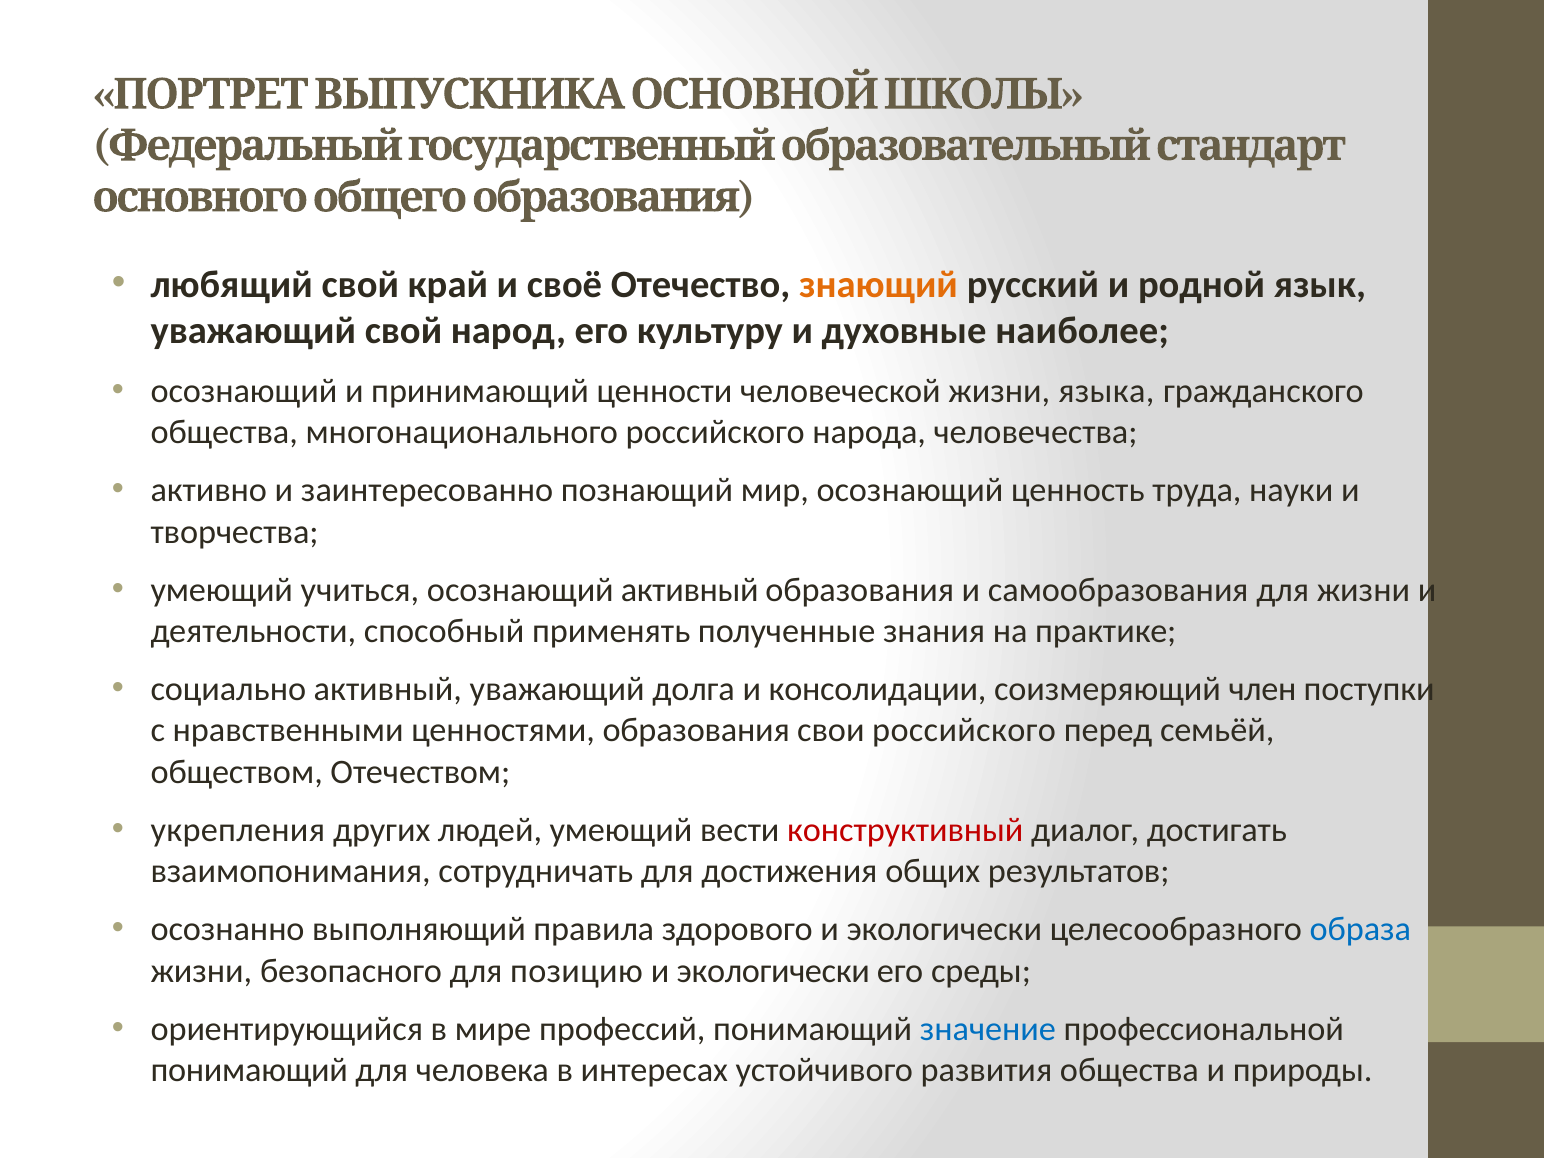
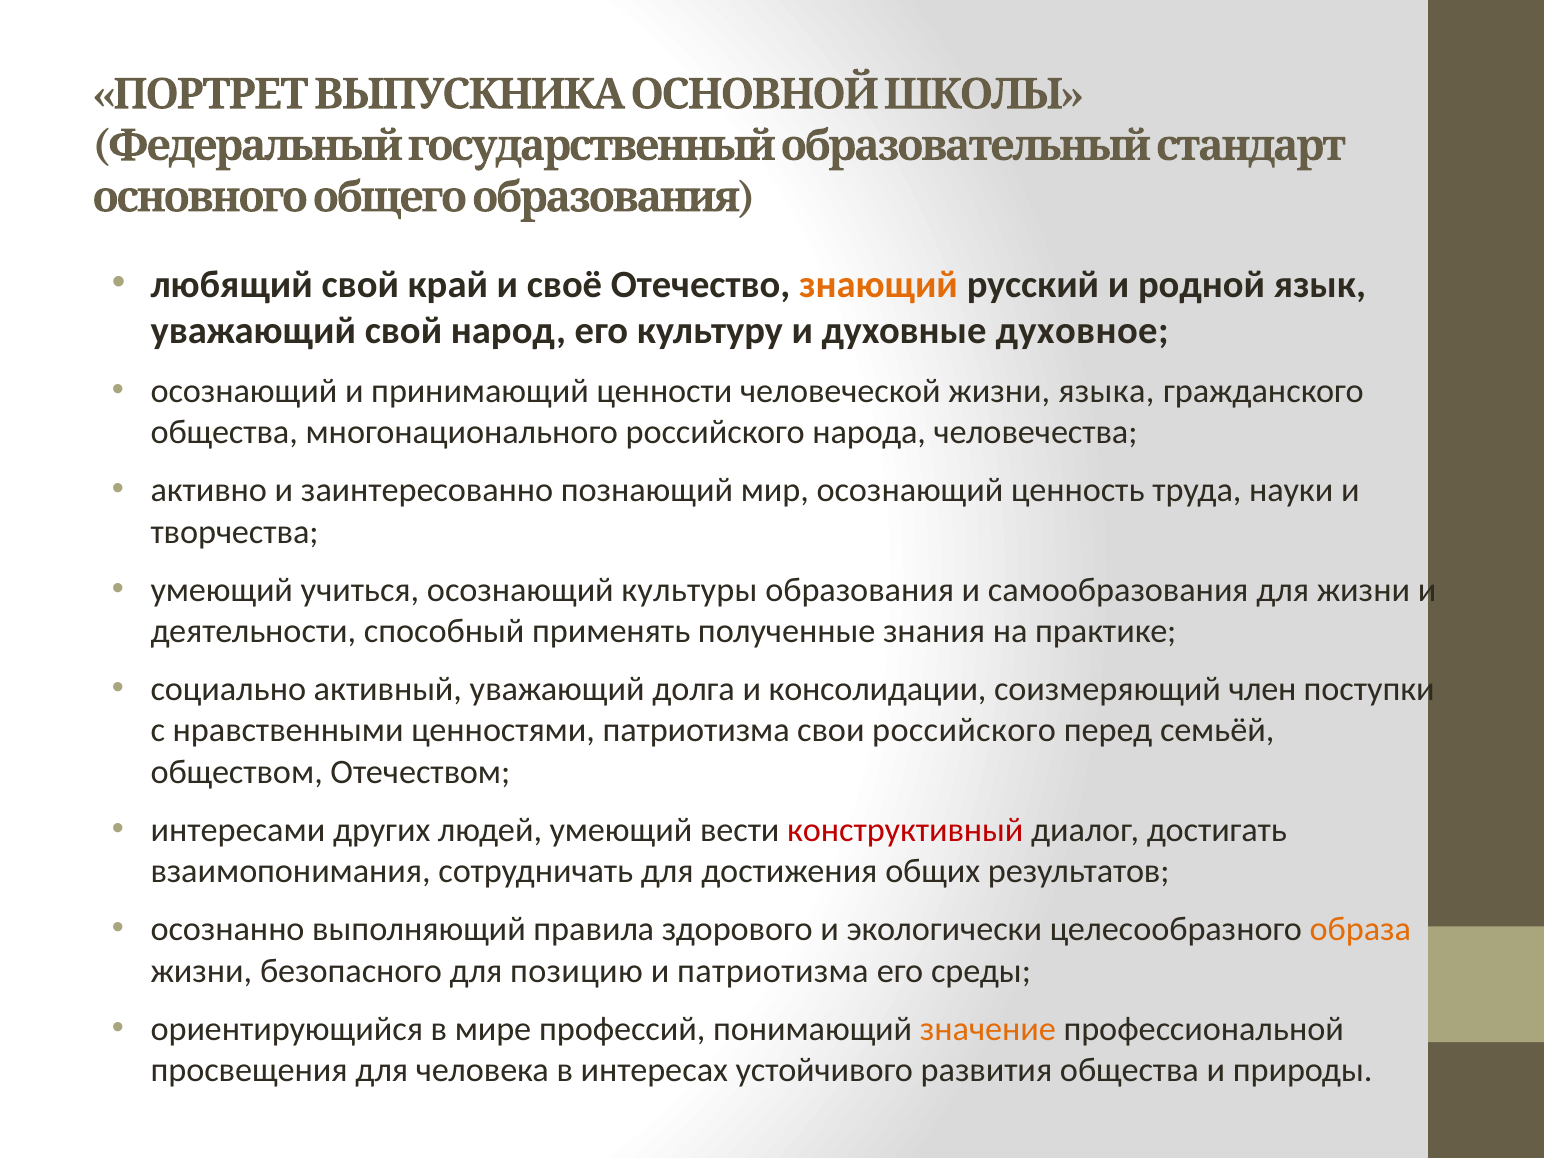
наиболее: наиболее -> духовное
осознающий активный: активный -> культуры
ценностями образования: образования -> патриотизма
укрепления: укрепления -> интересами
образа colour: blue -> orange
экологически at (773, 971): экологически -> патриотизма
значение colour: blue -> orange
понимающий at (249, 1070): понимающий -> просвещения
